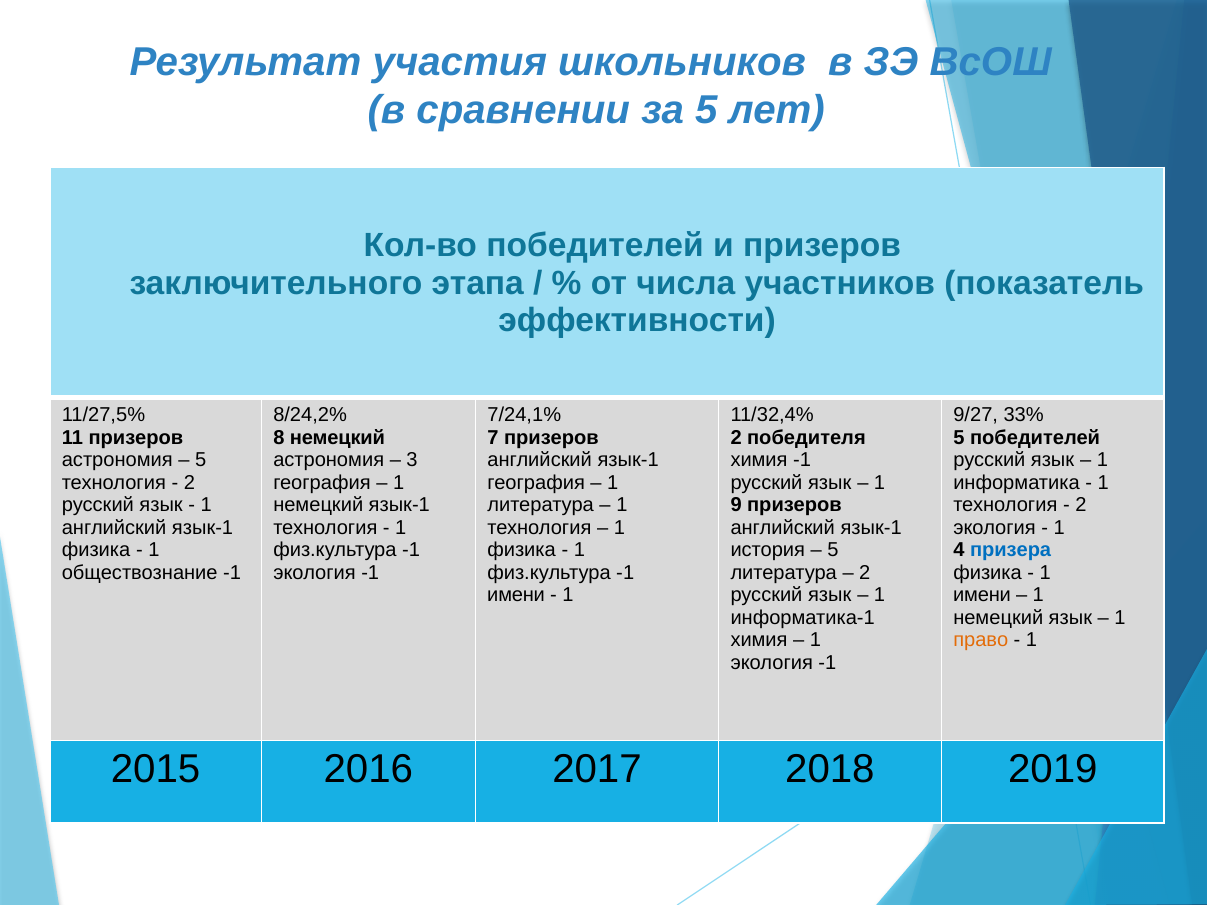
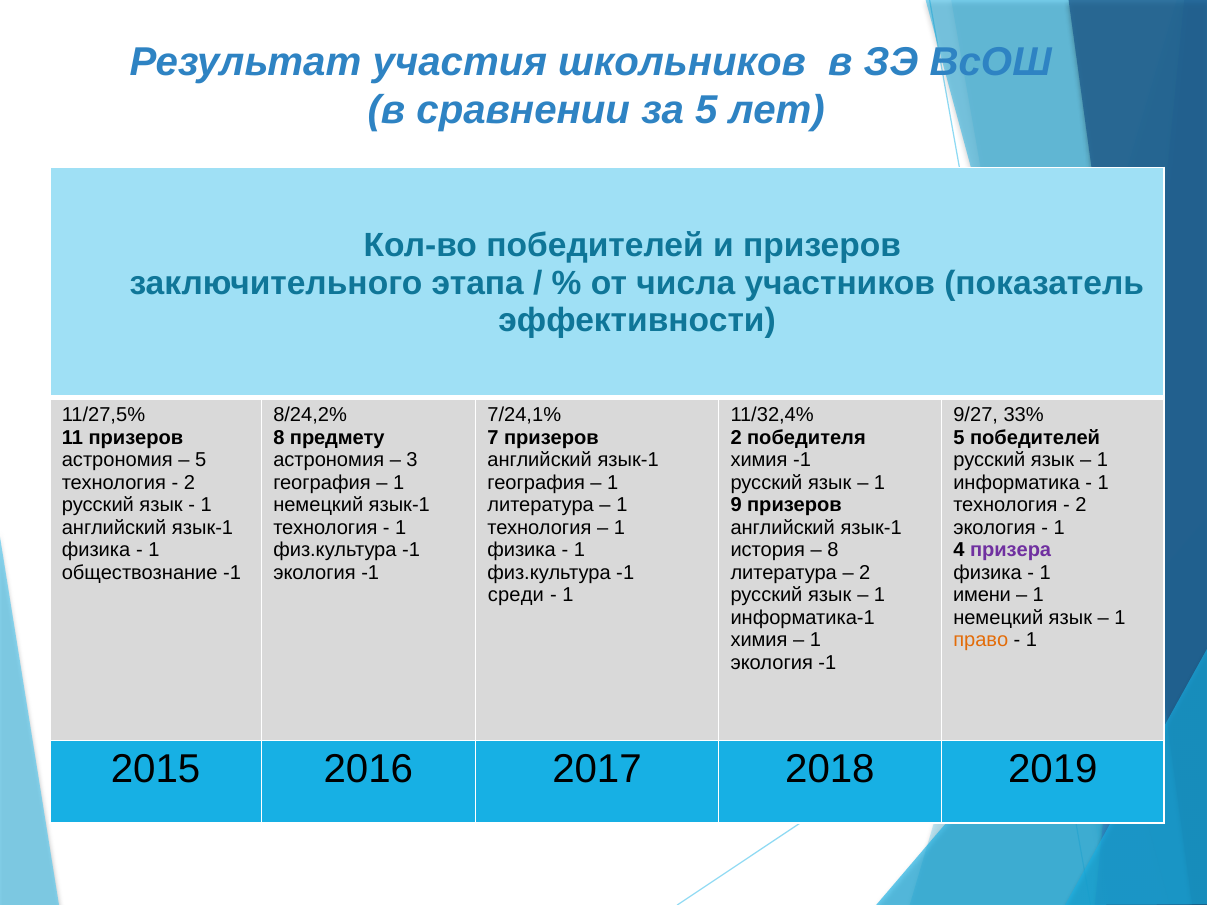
8 немецкий: немецкий -> предмету
5 at (833, 550): 5 -> 8
призера colour: blue -> purple
имени at (516, 595): имени -> среди
